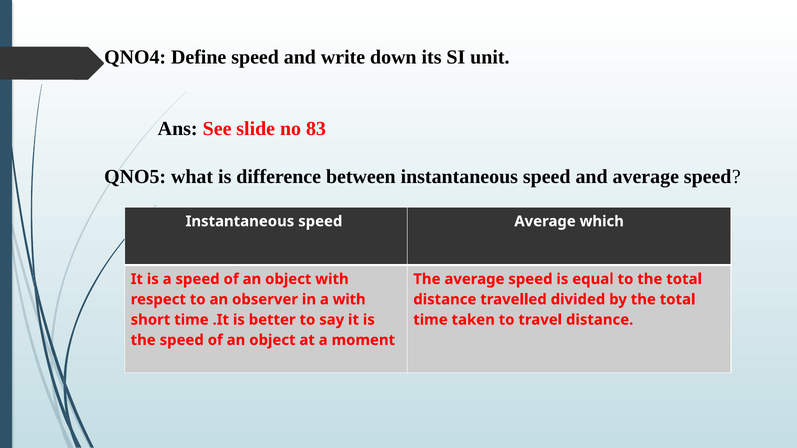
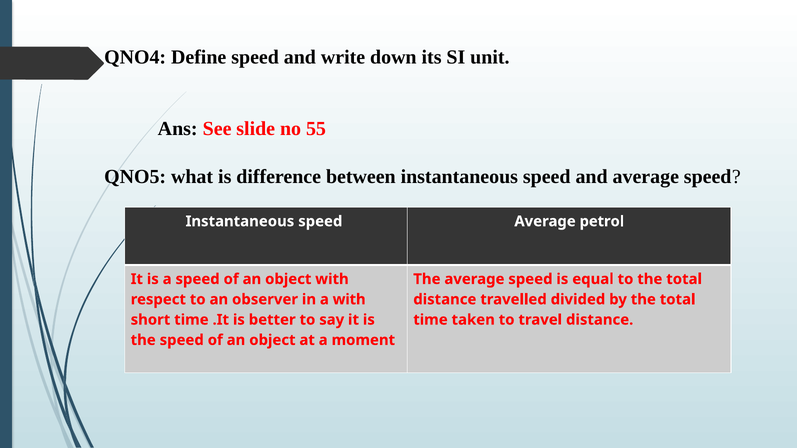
83: 83 -> 55
which: which -> petrol
